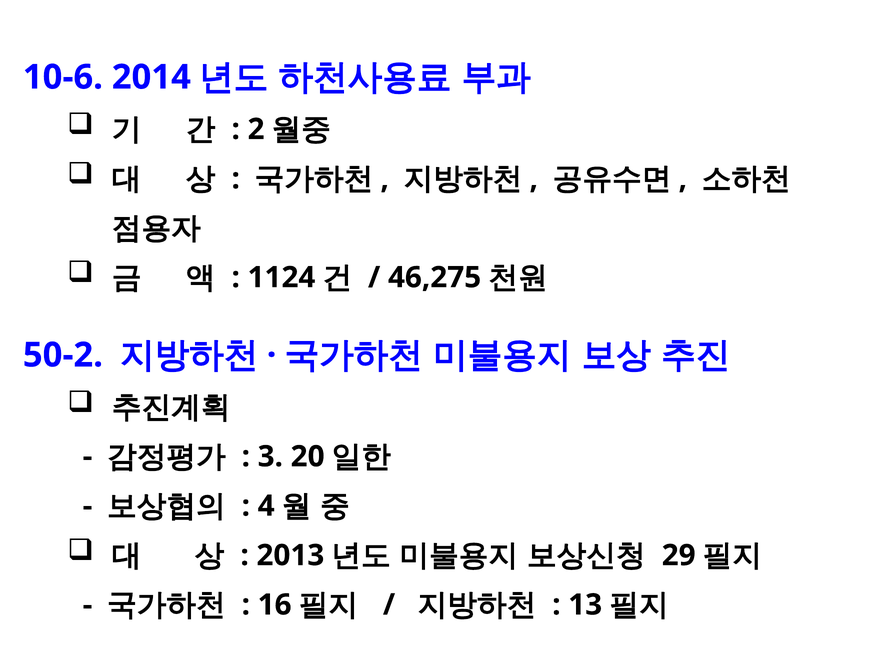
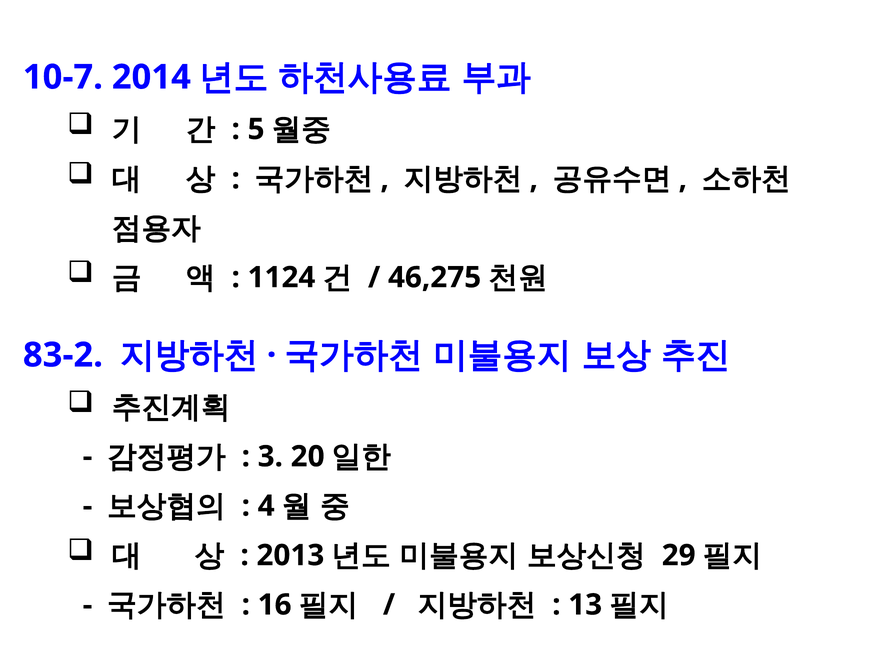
10-6: 10-6 -> 10-7
2: 2 -> 5
50-2: 50-2 -> 83-2
